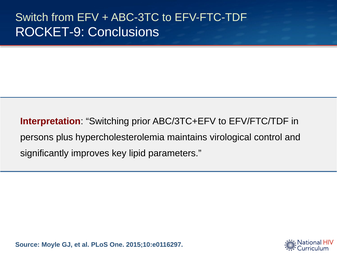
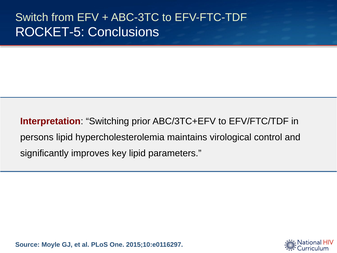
ROCKET-9: ROCKET-9 -> ROCKET-5
persons plus: plus -> lipid
